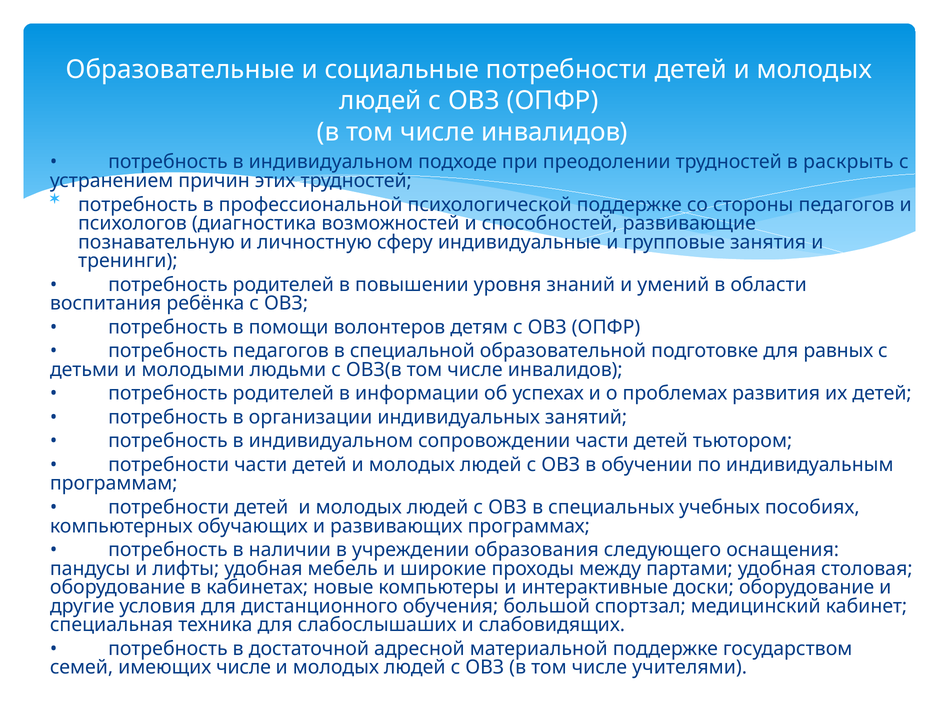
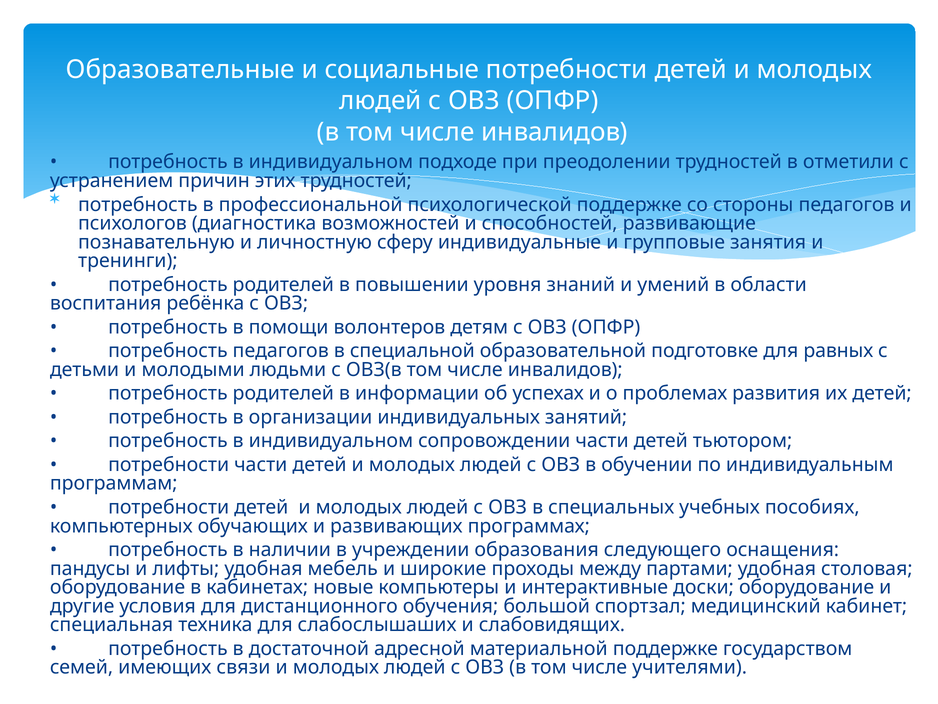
раскрыть: раскрыть -> отметили
имеющих числе: числе -> связи
